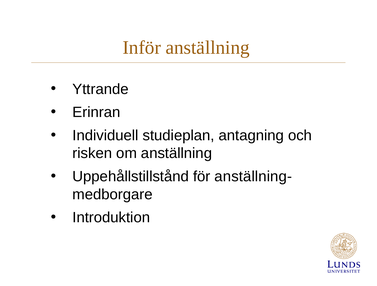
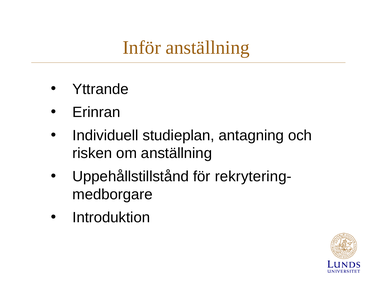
anställning-: anställning- -> rekrytering-
